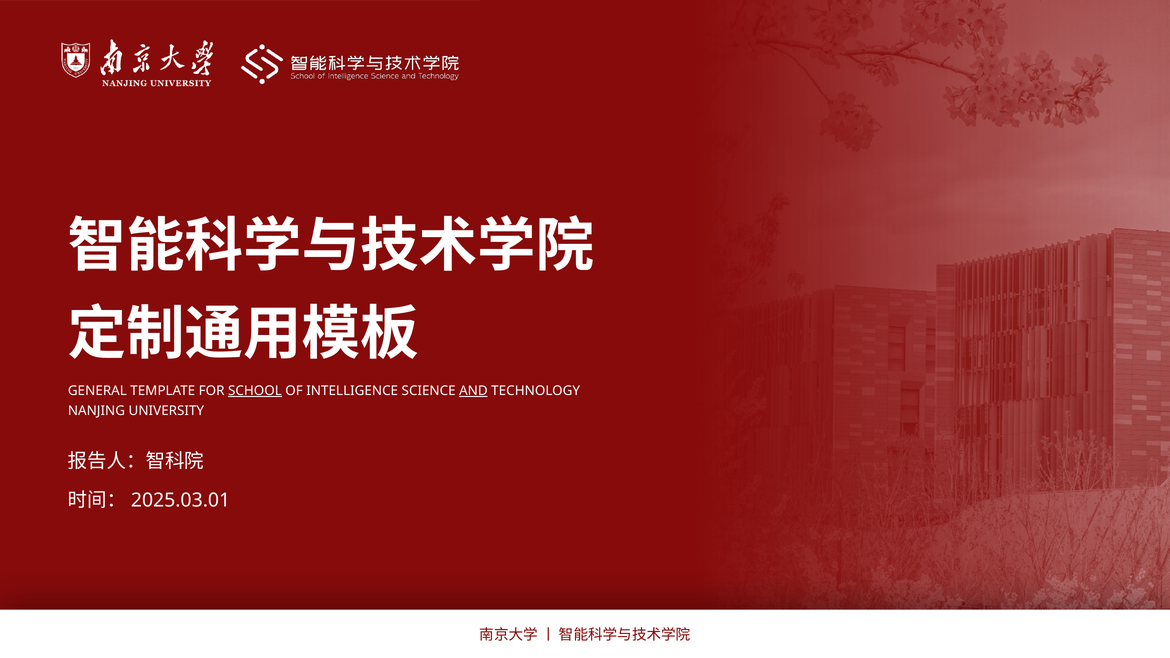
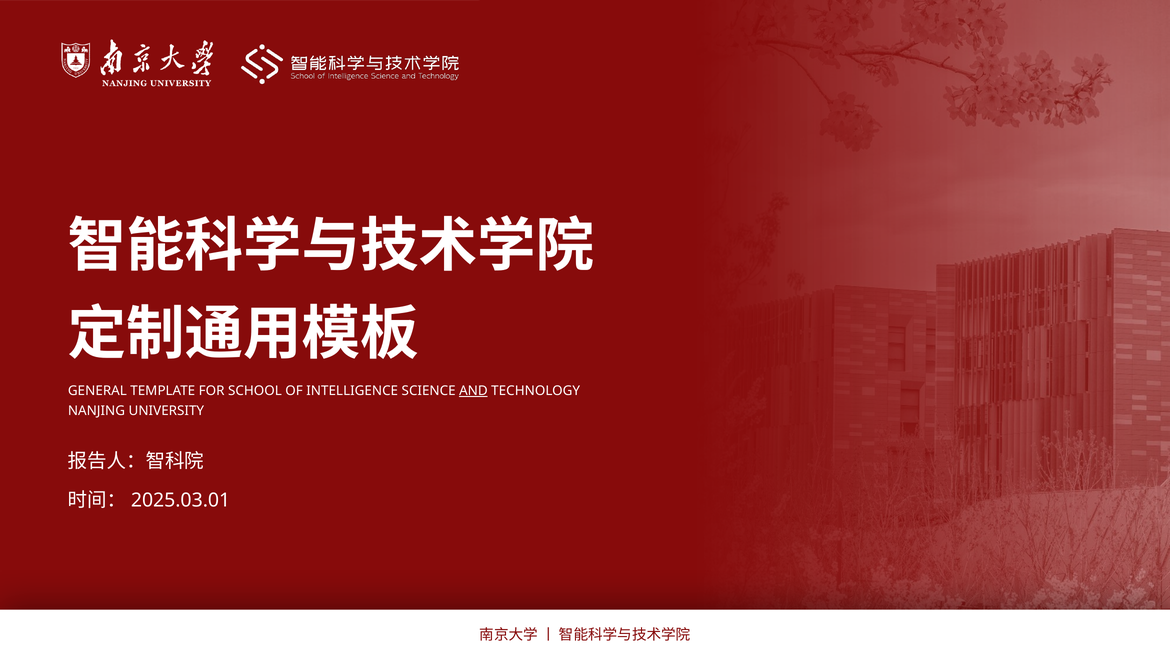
SCHOOL underline: present -> none
